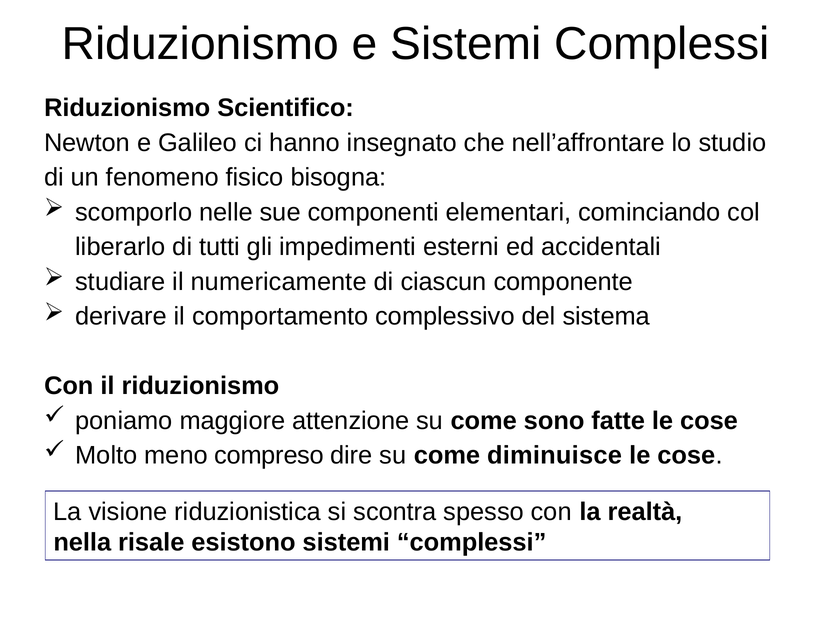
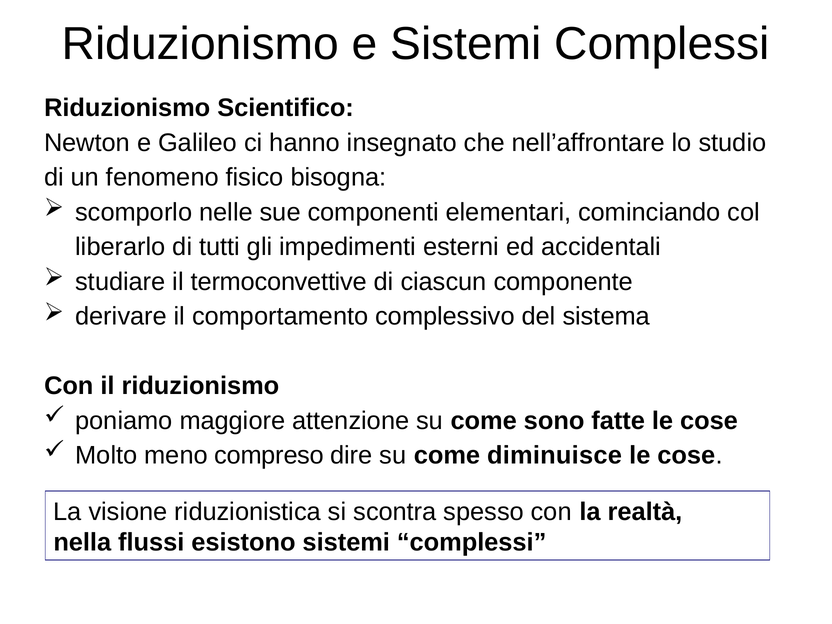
numericamente: numericamente -> termoconvettive
risale: risale -> flussi
